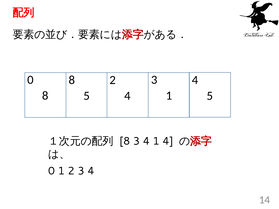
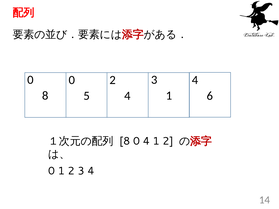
0 8: 8 -> 0
1 5: 5 -> 6
8 3: 3 -> 0
4 1 4: 4 -> 2
